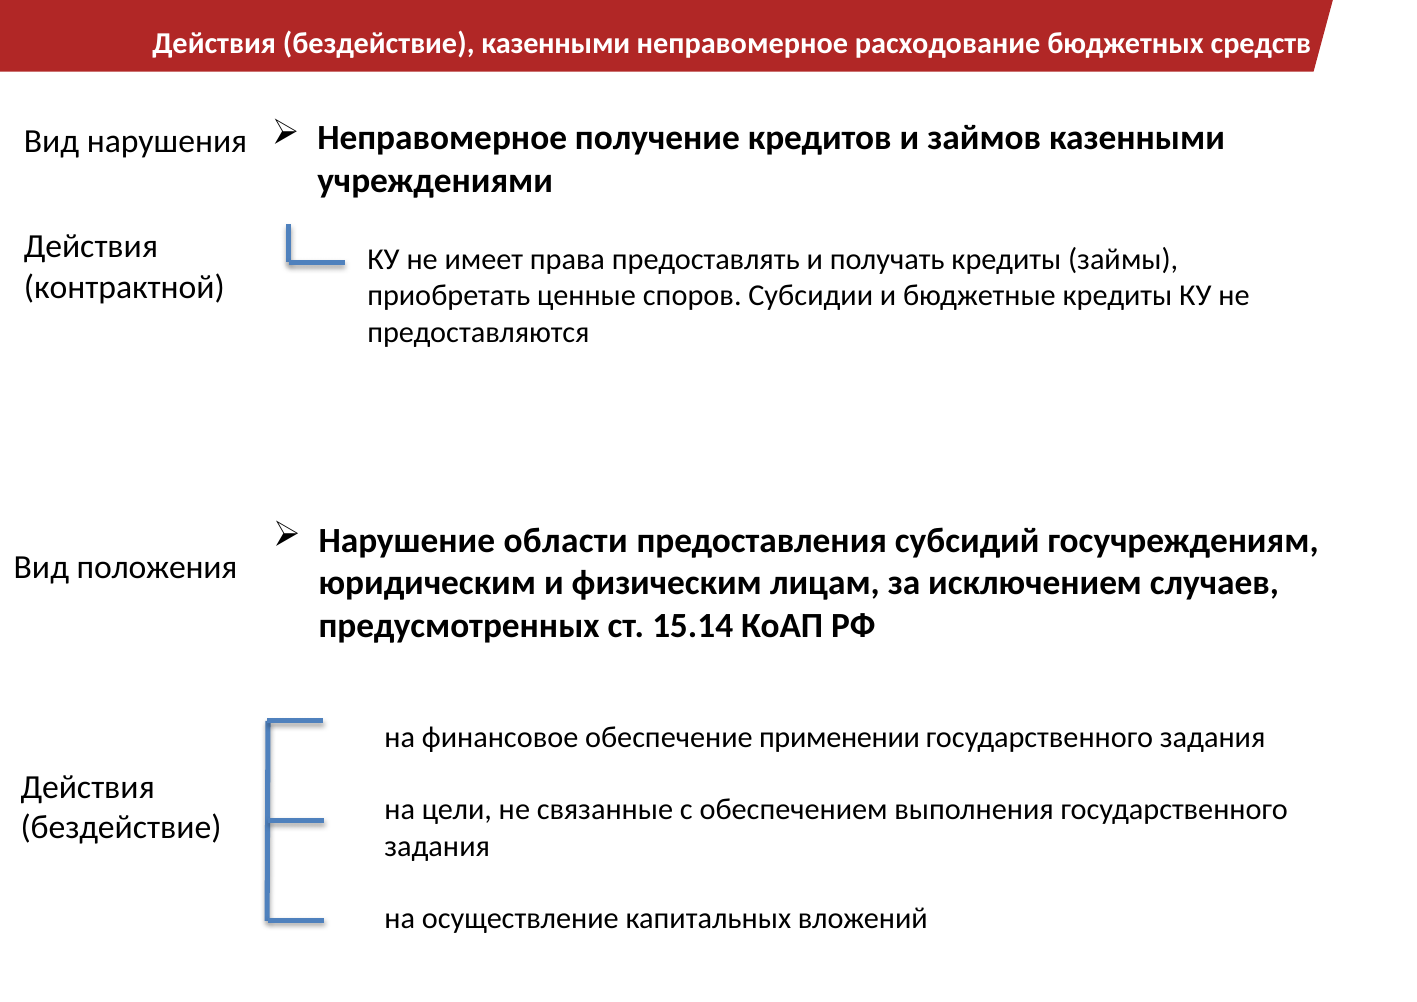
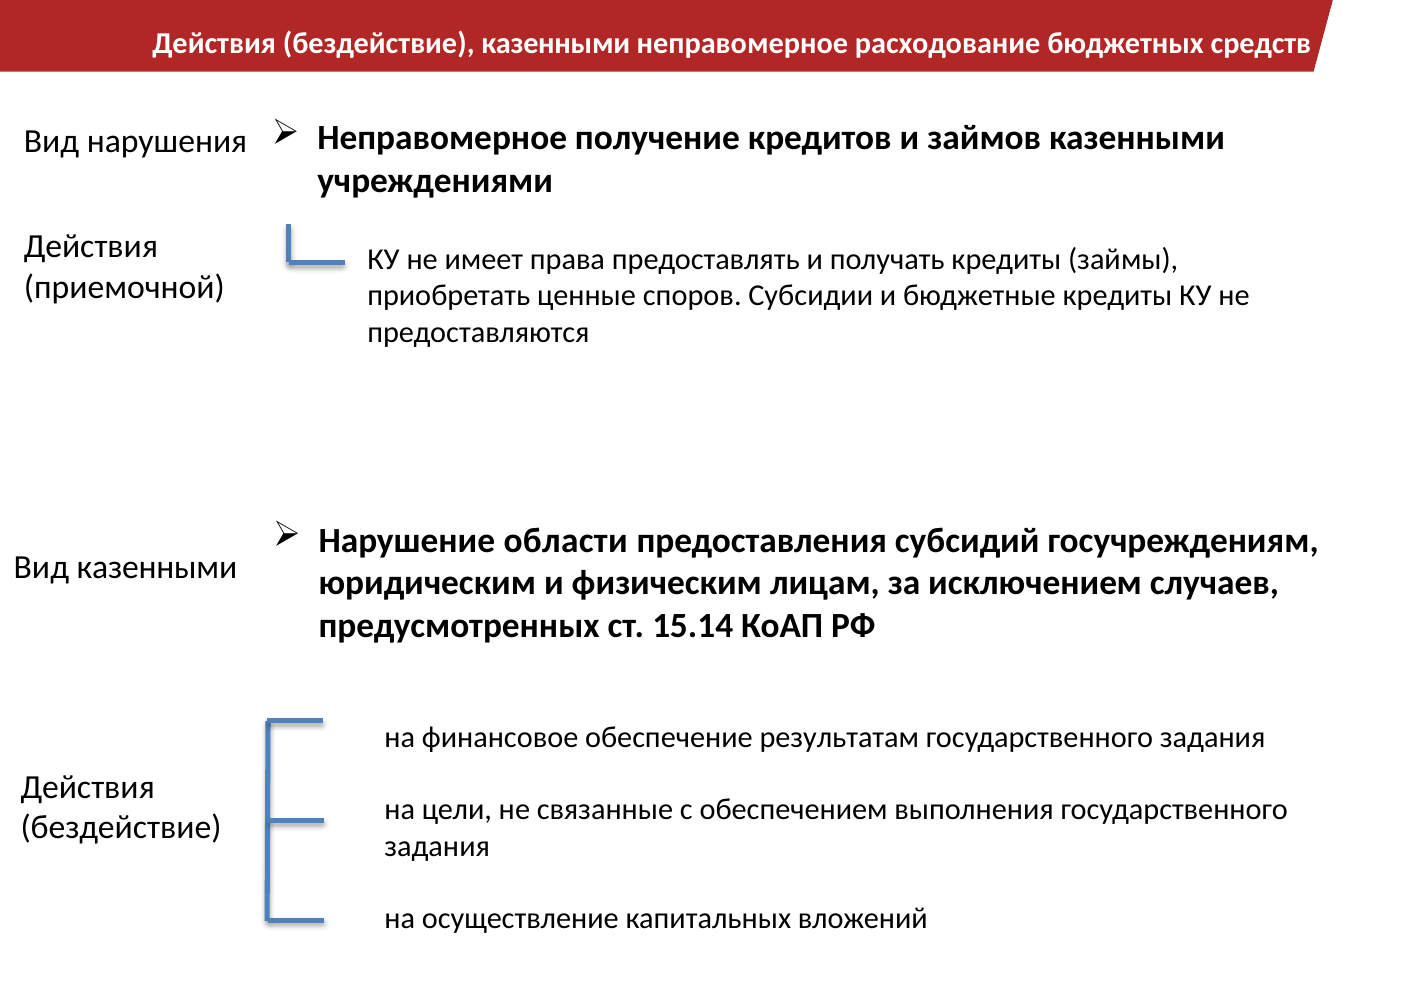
контрактной: контрактной -> приемочной
Вид положения: положения -> казенными
применении: применении -> результатам
